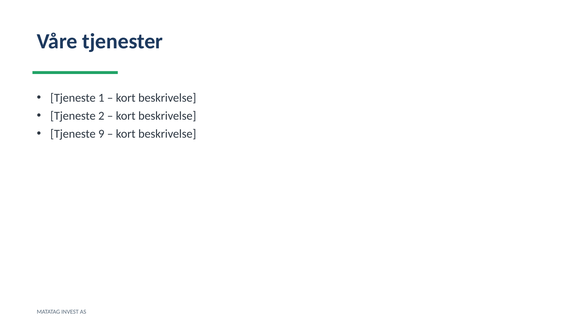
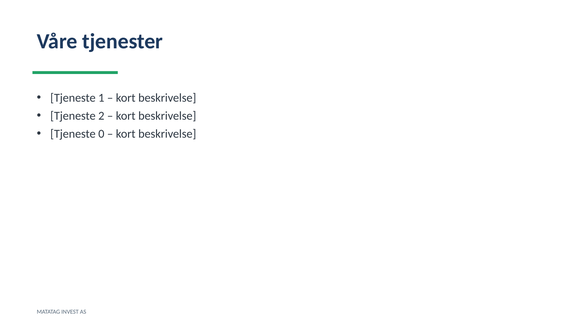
9: 9 -> 0
